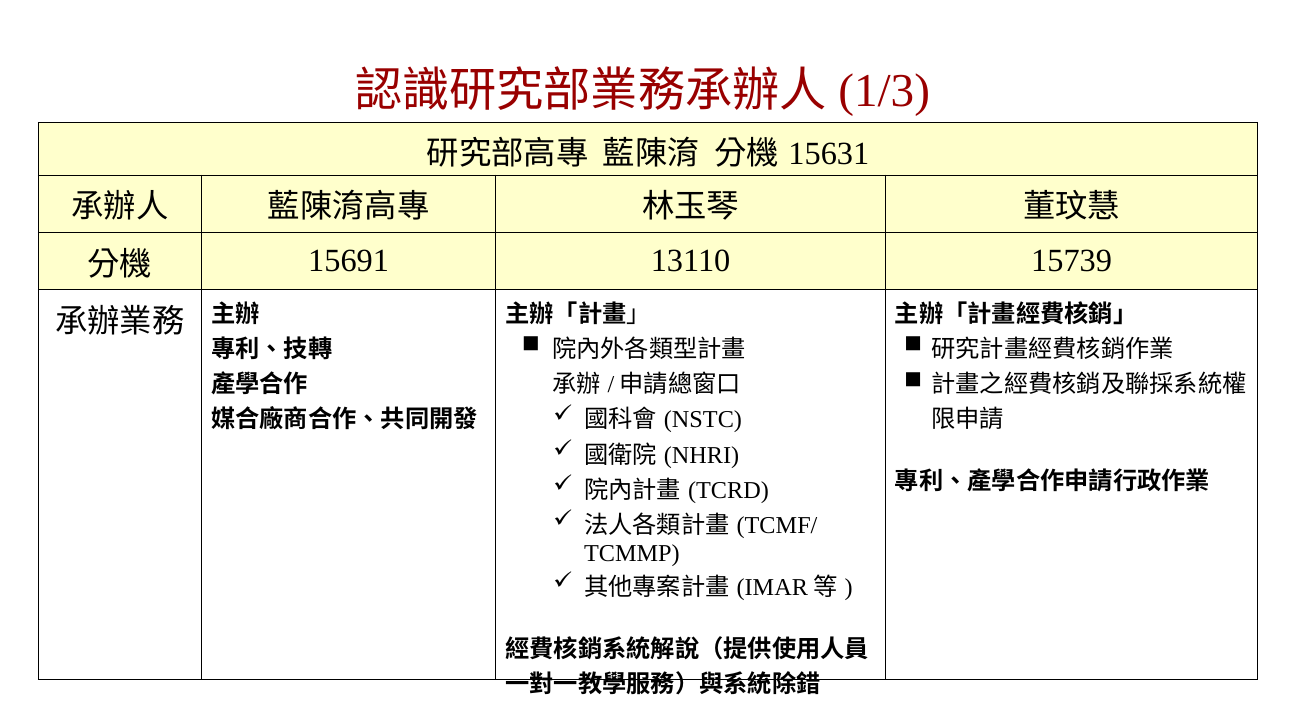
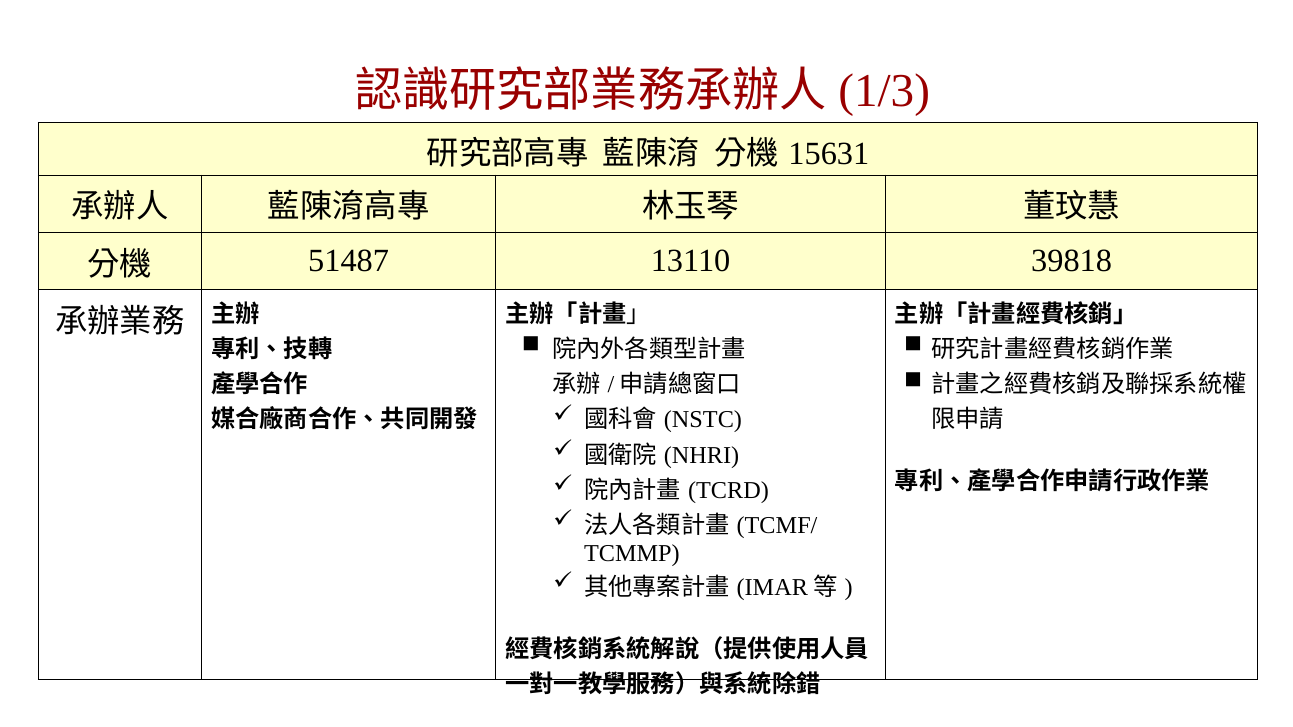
15691: 15691 -> 51487
15739: 15739 -> 39818
